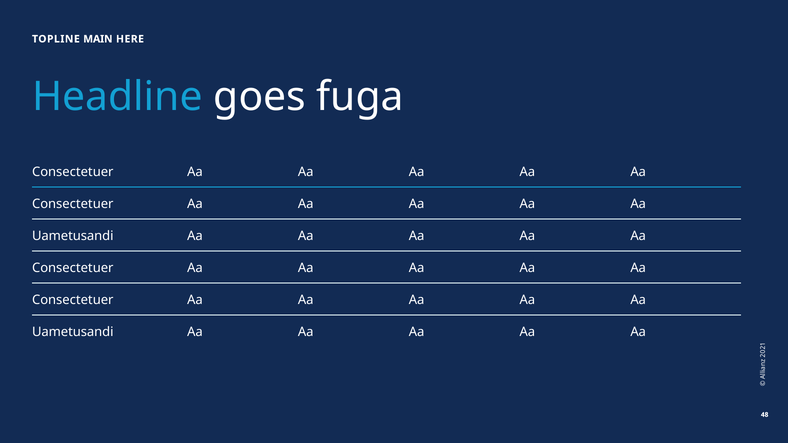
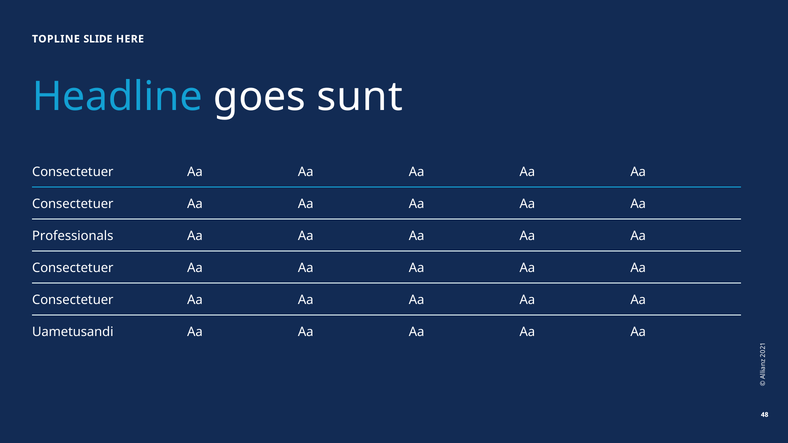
MAIN: MAIN -> SLIDE
fuga: fuga -> sunt
Uametusandi at (73, 236): Uametusandi -> Professionals
